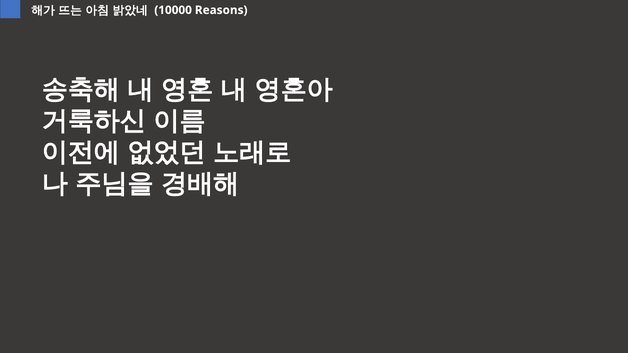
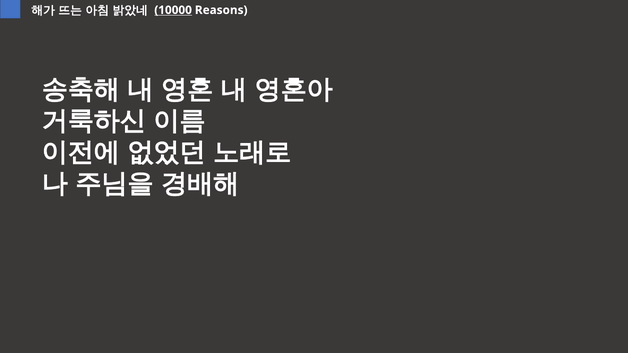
10000 underline: none -> present
